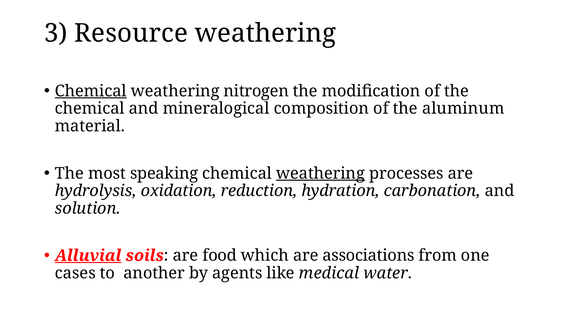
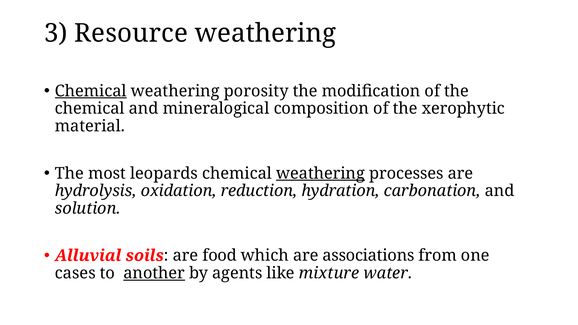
nitrogen: nitrogen -> porosity
aluminum: aluminum -> xerophytic
speaking: speaking -> leopards
Alluvial underline: present -> none
another underline: none -> present
medical: medical -> mixture
